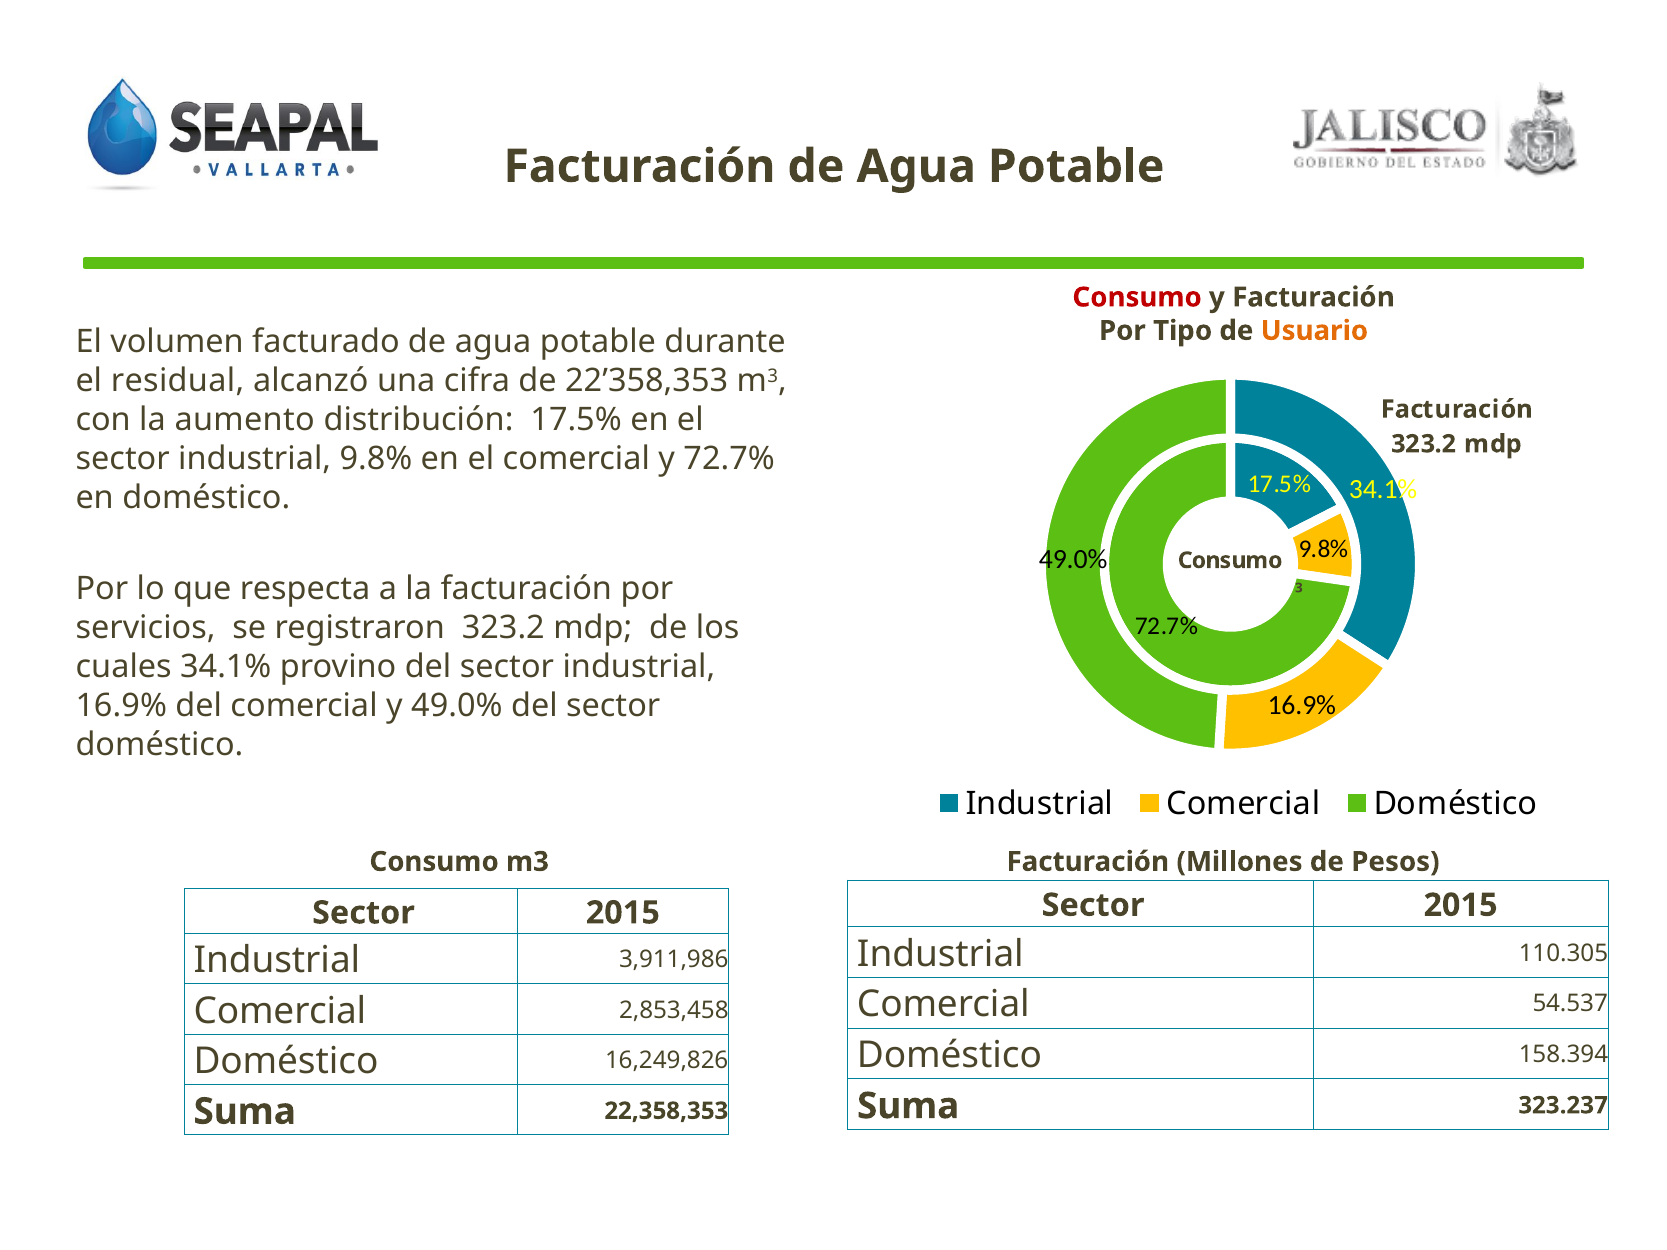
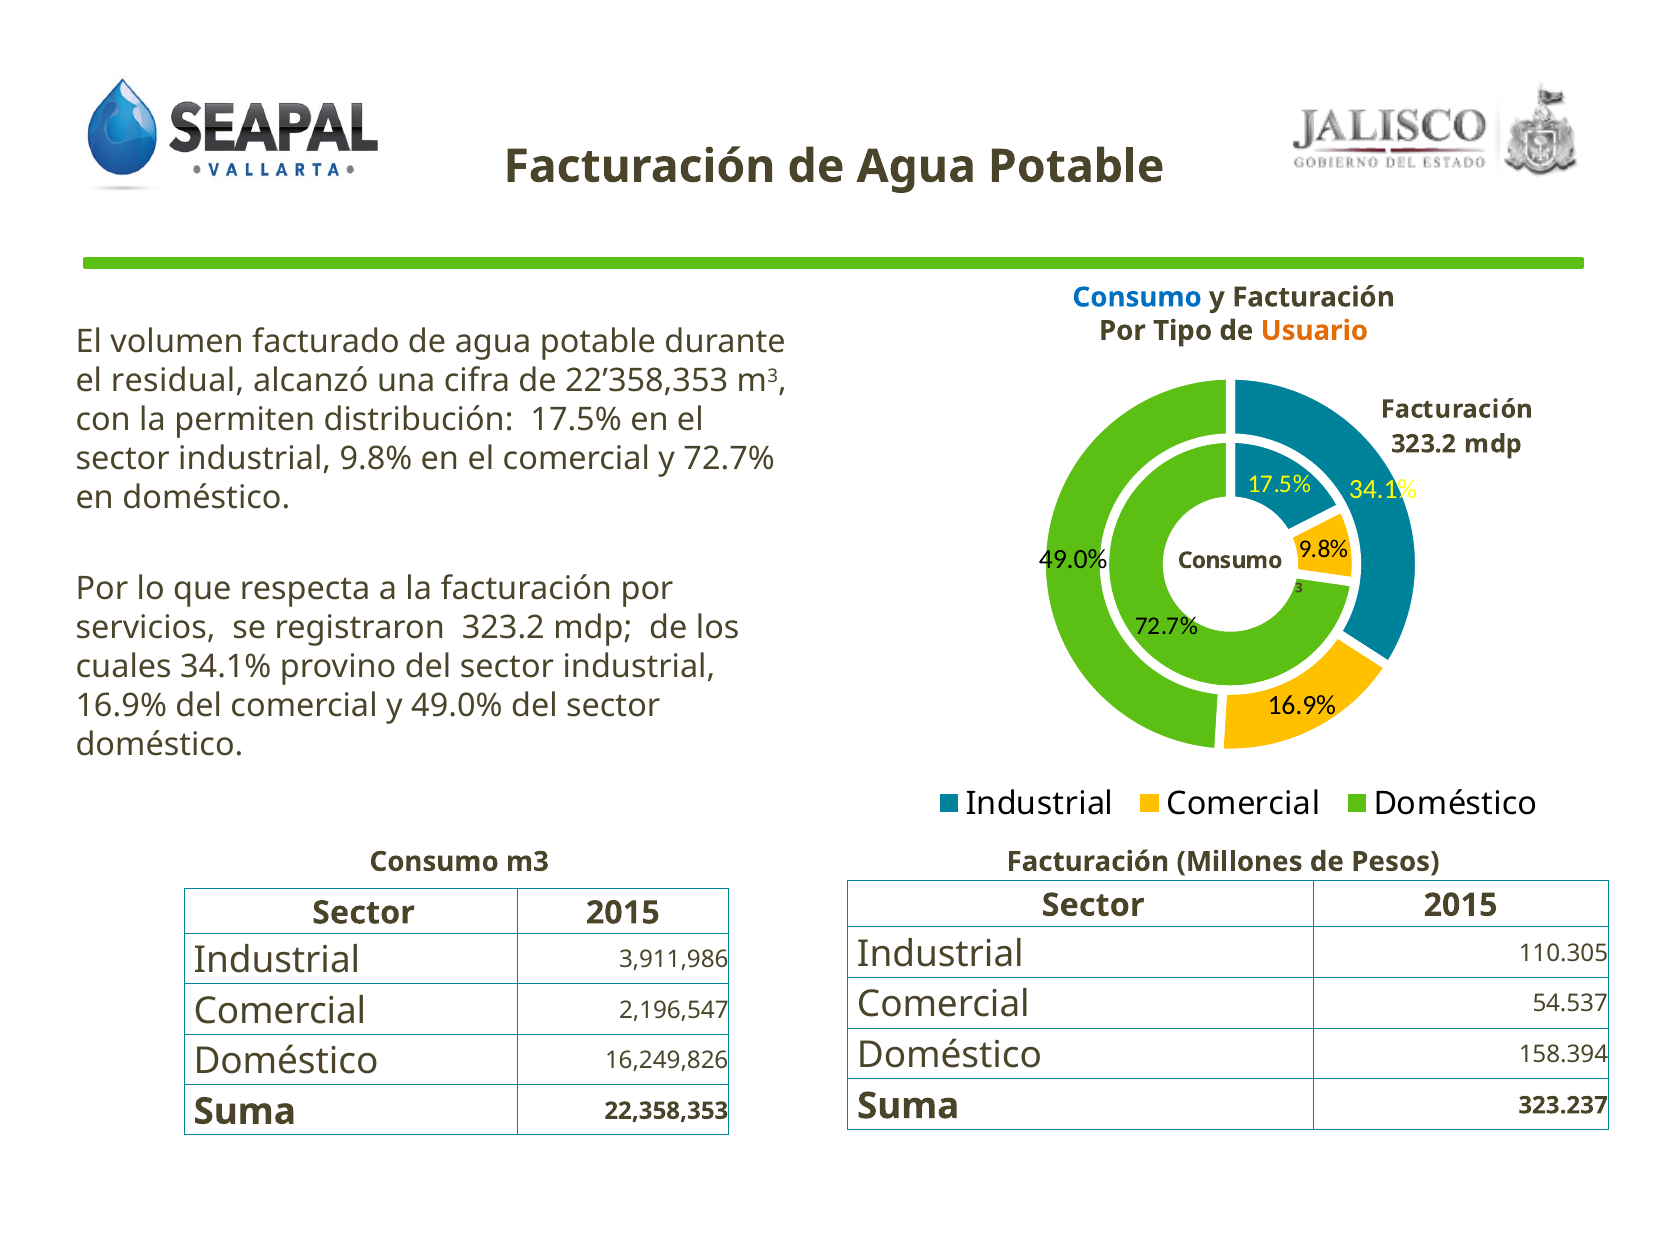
Consumo at (1137, 297) colour: red -> blue
aumento: aumento -> permiten
2,853,458: 2,853,458 -> 2,196,547
